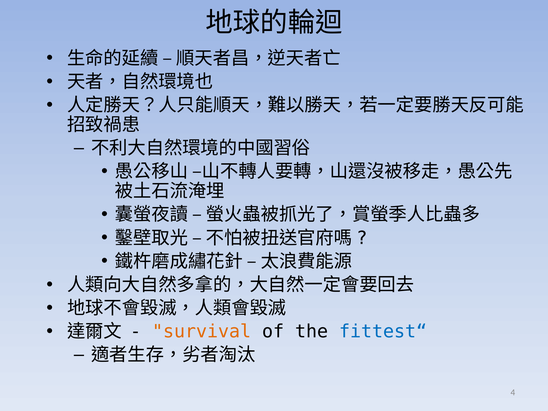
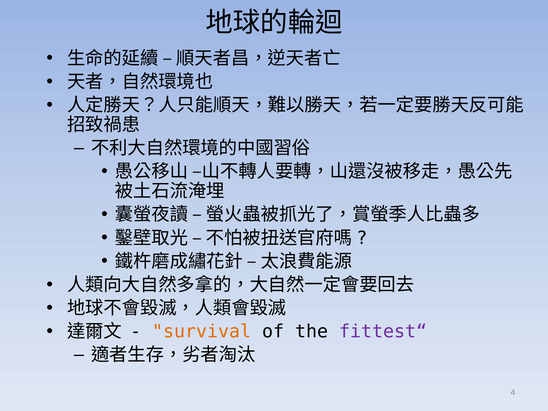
fittest“ colour: blue -> purple
